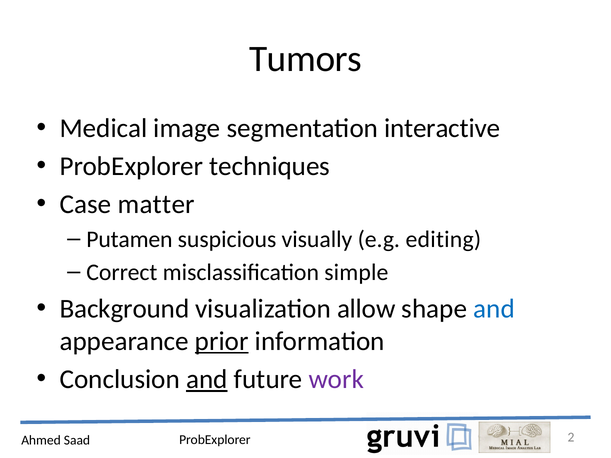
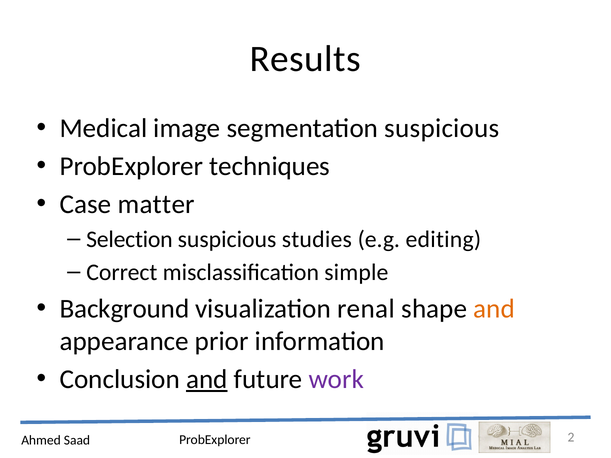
Tumors: Tumors -> Results
segmentation interactive: interactive -> suspicious
Putamen: Putamen -> Selection
visually: visually -> studies
allow: allow -> renal
and at (494, 309) colour: blue -> orange
prior underline: present -> none
